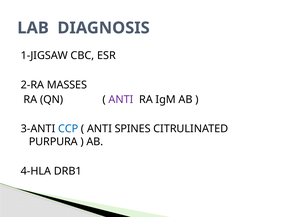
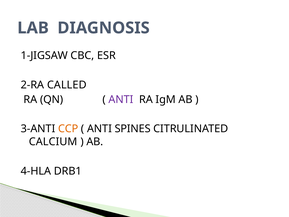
MASSES: MASSES -> CALLED
CCP colour: blue -> orange
PURPURA: PURPURA -> CALCIUM
